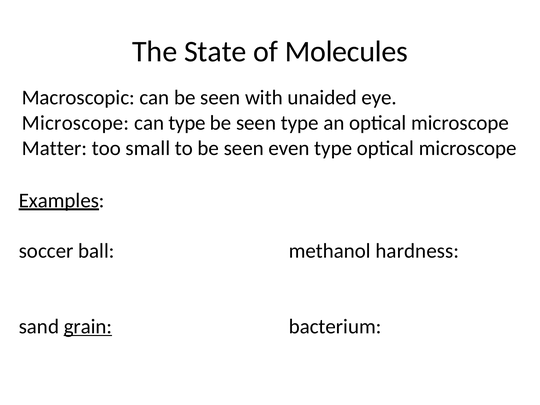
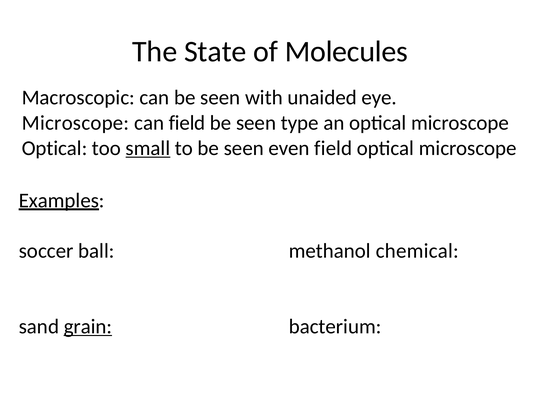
can type: type -> field
Matter at (54, 148): Matter -> Optical
small underline: none -> present
even type: type -> field
hardness: hardness -> chemical
